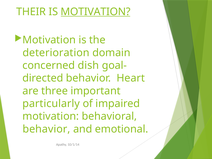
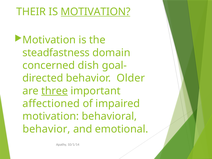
deterioration: deterioration -> steadfastness
Heart: Heart -> Older
three underline: none -> present
particularly: particularly -> affectioned
